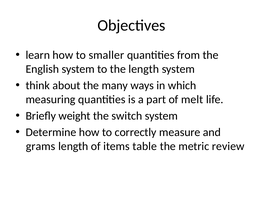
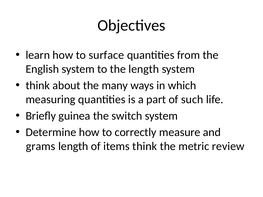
smaller: smaller -> surface
melt: melt -> such
weight: weight -> guinea
items table: table -> think
